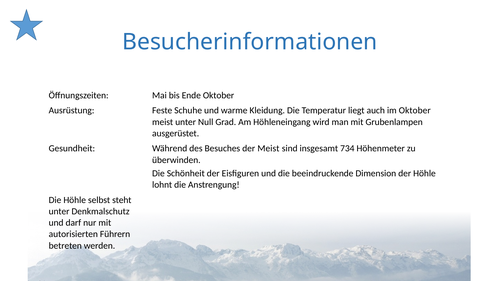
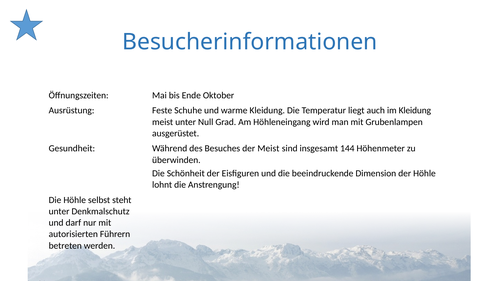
im Oktober: Oktober -> Kleidung
734: 734 -> 144
